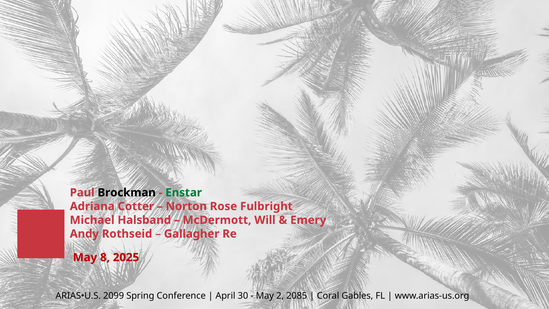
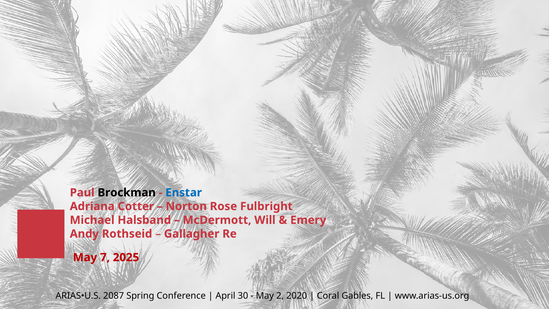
Enstar colour: green -> blue
8: 8 -> 7
2099: 2099 -> 2087
2085: 2085 -> 2020
